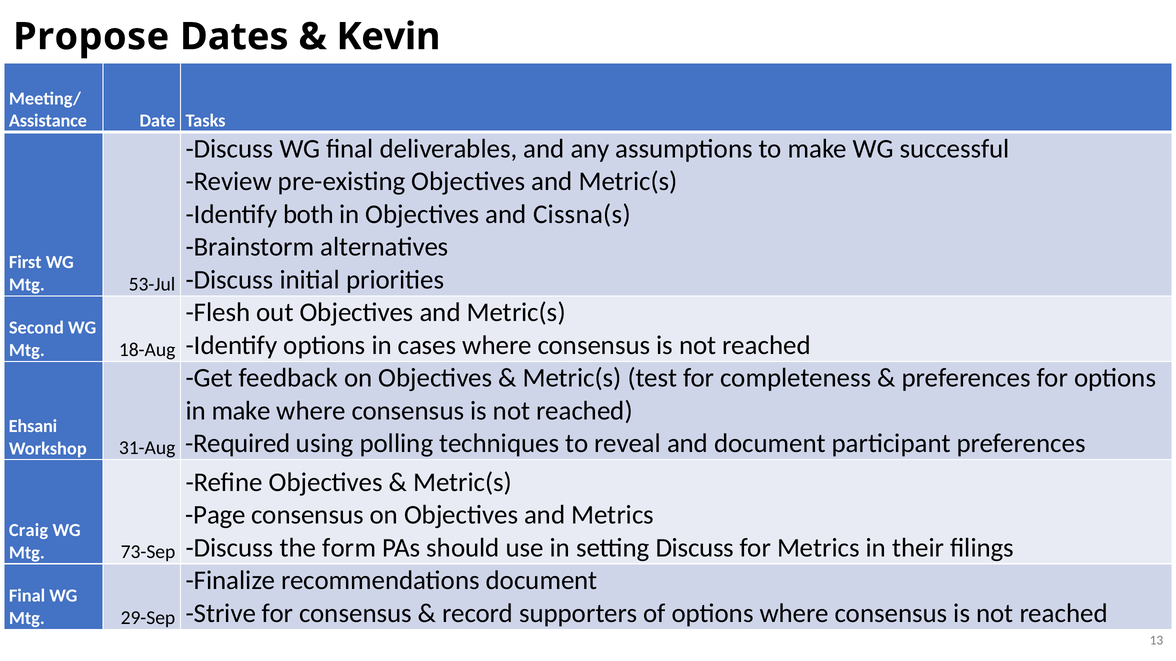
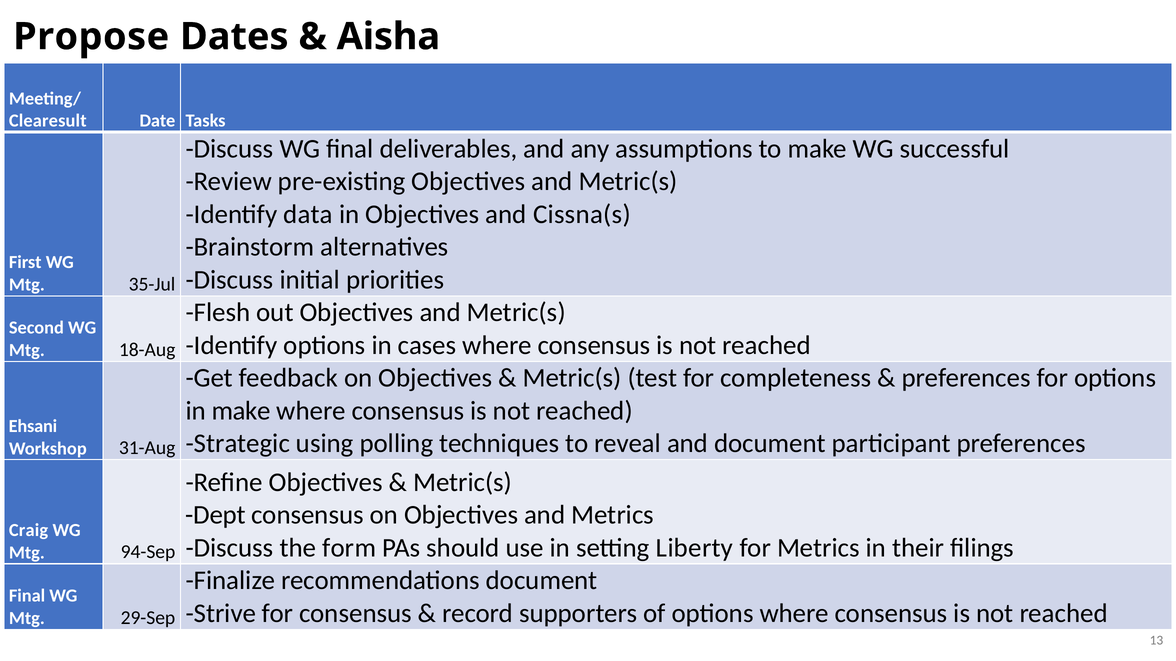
Kevin: Kevin -> Aisha
Assistance: Assistance -> Clearesult
both: both -> data
53-Jul: 53-Jul -> 35-Jul
Required: Required -> Strategic
Page: Page -> Dept
setting Discuss: Discuss -> Liberty
73-Sep: 73-Sep -> 94-Sep
